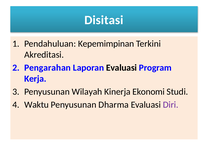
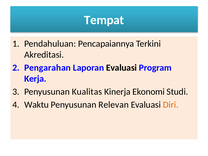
Disitasi: Disitasi -> Tempat
Kepemimpinan: Kepemimpinan -> Pencapaiannya
Wilayah: Wilayah -> Kualitas
Dharma: Dharma -> Relevan
Diri colour: purple -> orange
